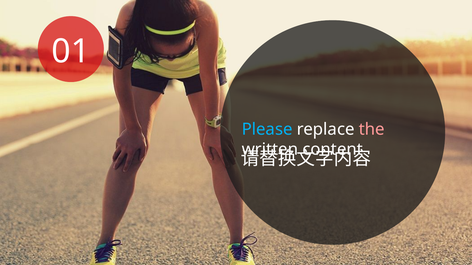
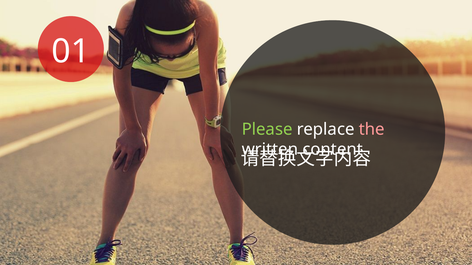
Please colour: light blue -> light green
